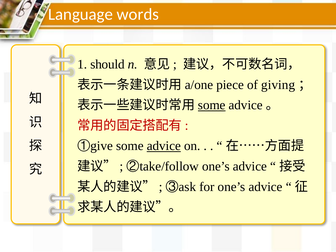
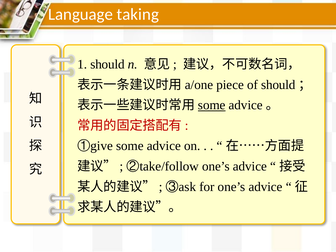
words: words -> taking
of giving: giving -> should
advice at (164, 146) underline: present -> none
